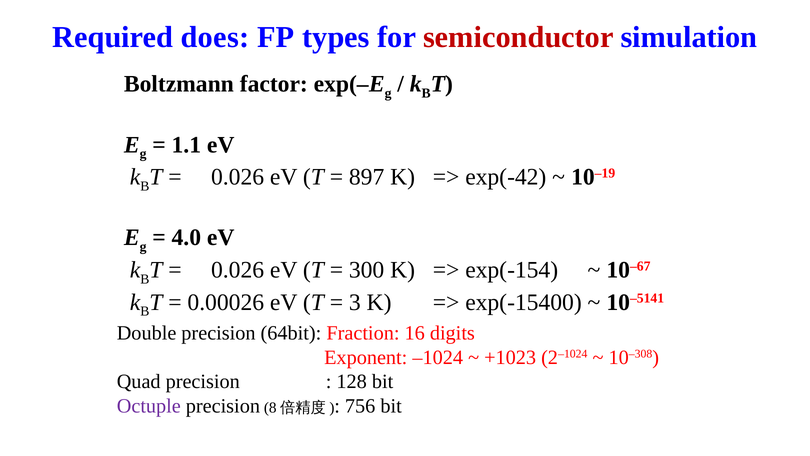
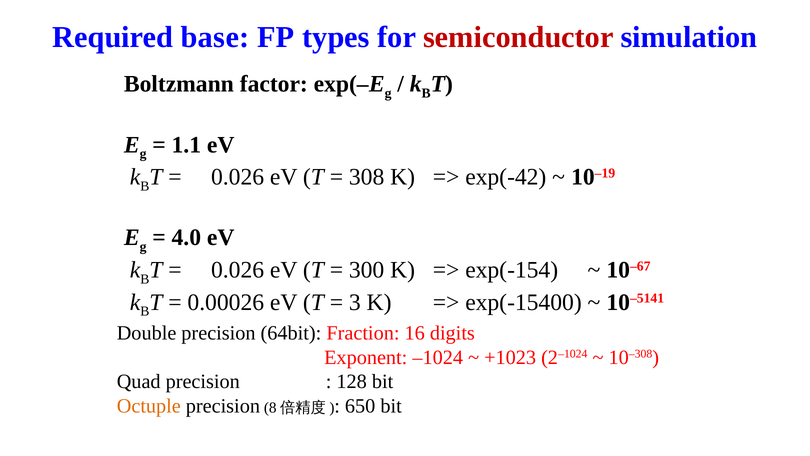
does: does -> base
897: 897 -> 308
Octuple colour: purple -> orange
756: 756 -> 650
